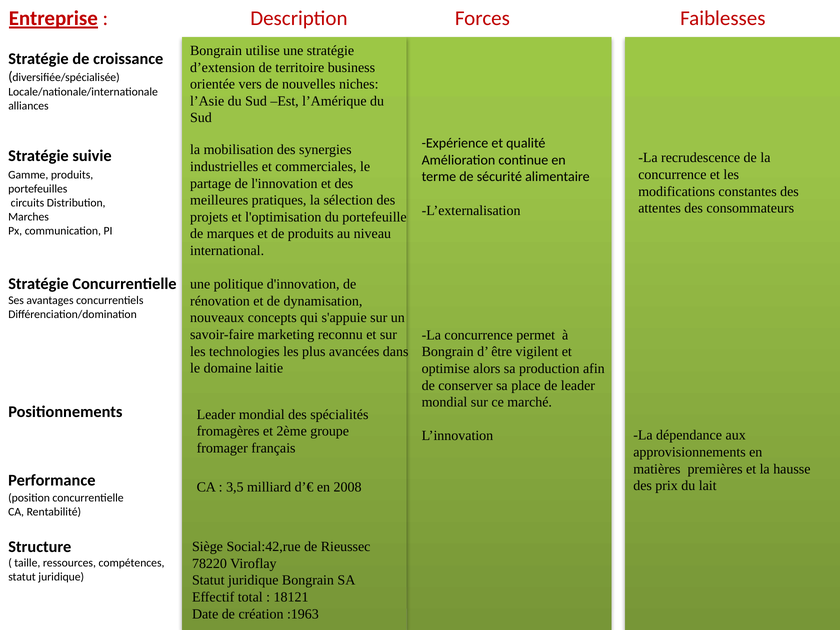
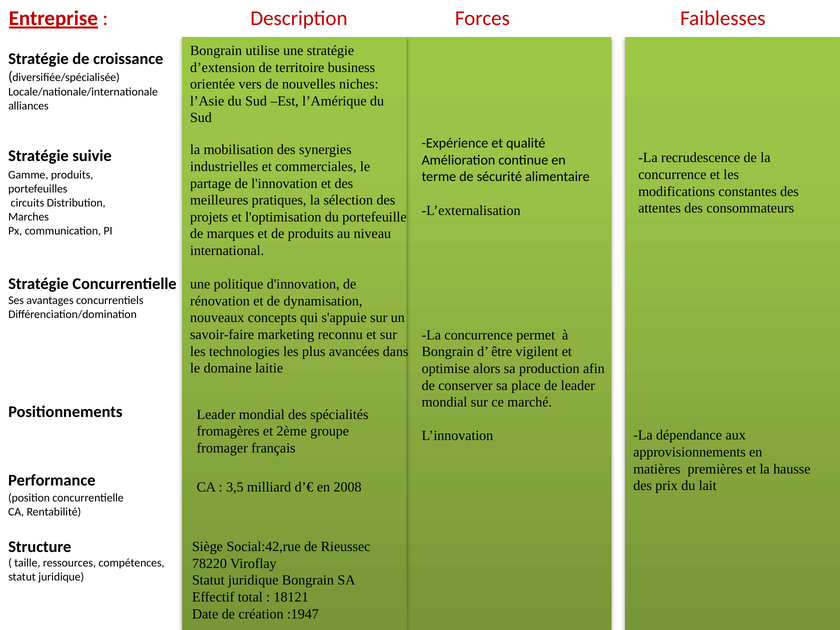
:1963: :1963 -> :1947
